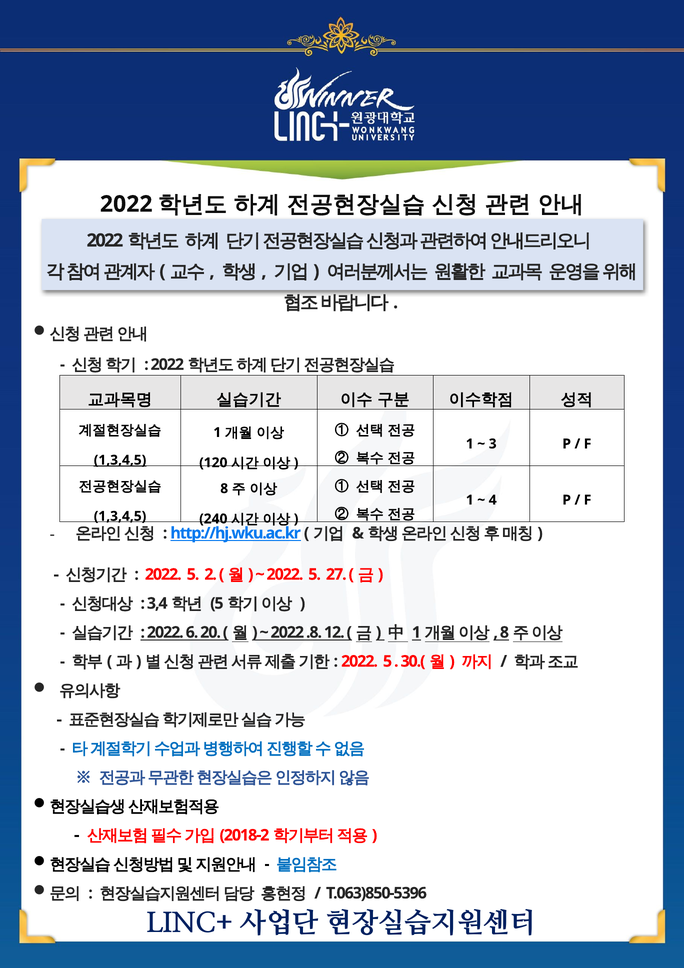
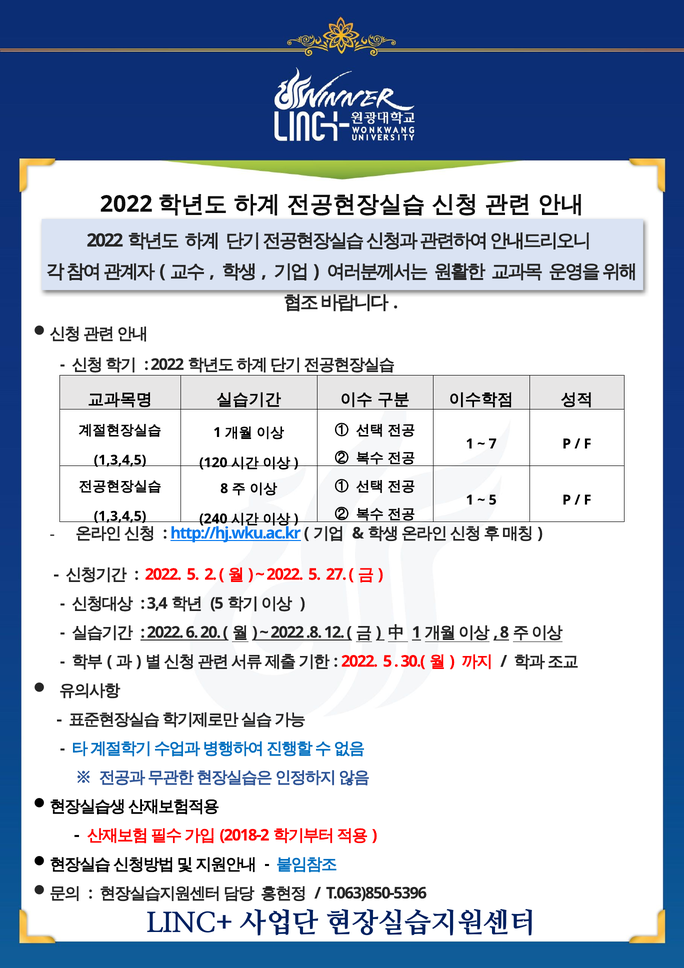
3: 3 -> 7
1,3,4,5 at (120, 460) underline: present -> none
4 at (493, 500): 4 -> 5
